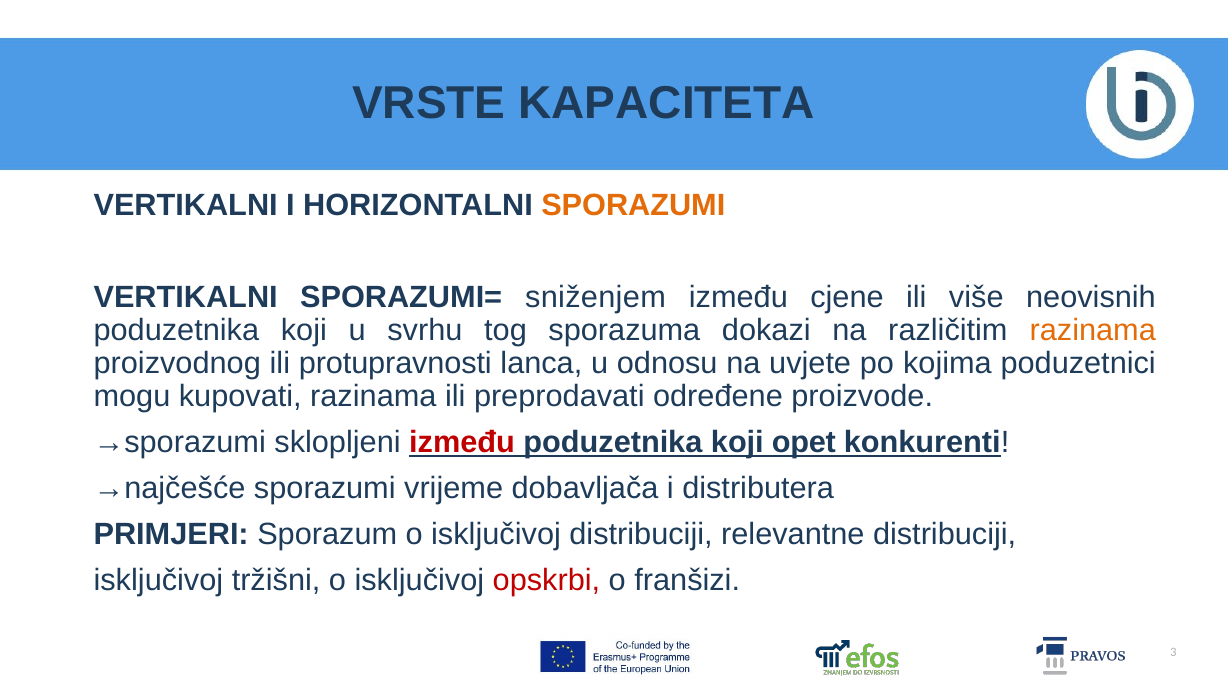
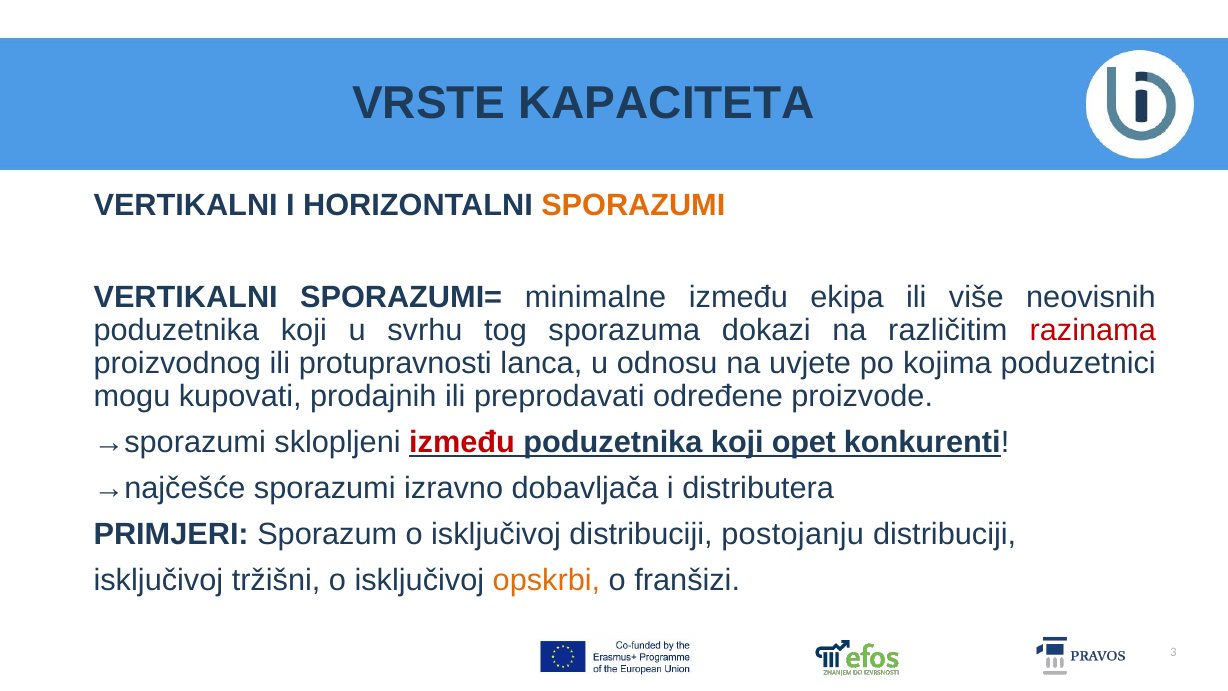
sniženjem: sniženjem -> minimalne
cjene: cjene -> ekipa
razinama at (1093, 330) colour: orange -> red
kupovati razinama: razinama -> prodajnih
vrijeme: vrijeme -> izravno
relevantne: relevantne -> postojanju
opskrbi colour: red -> orange
